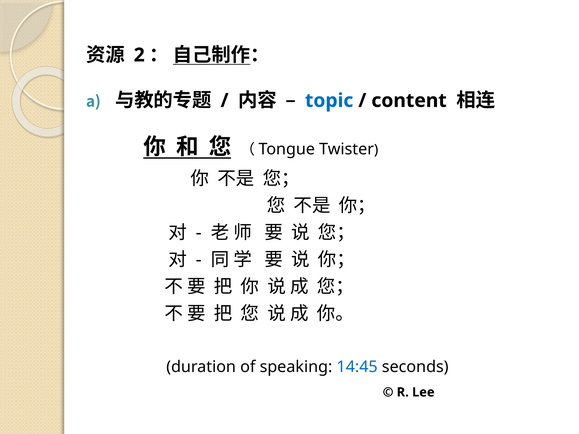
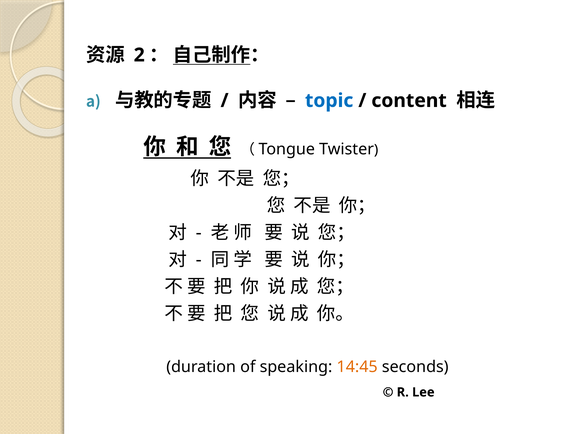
14:45 colour: blue -> orange
